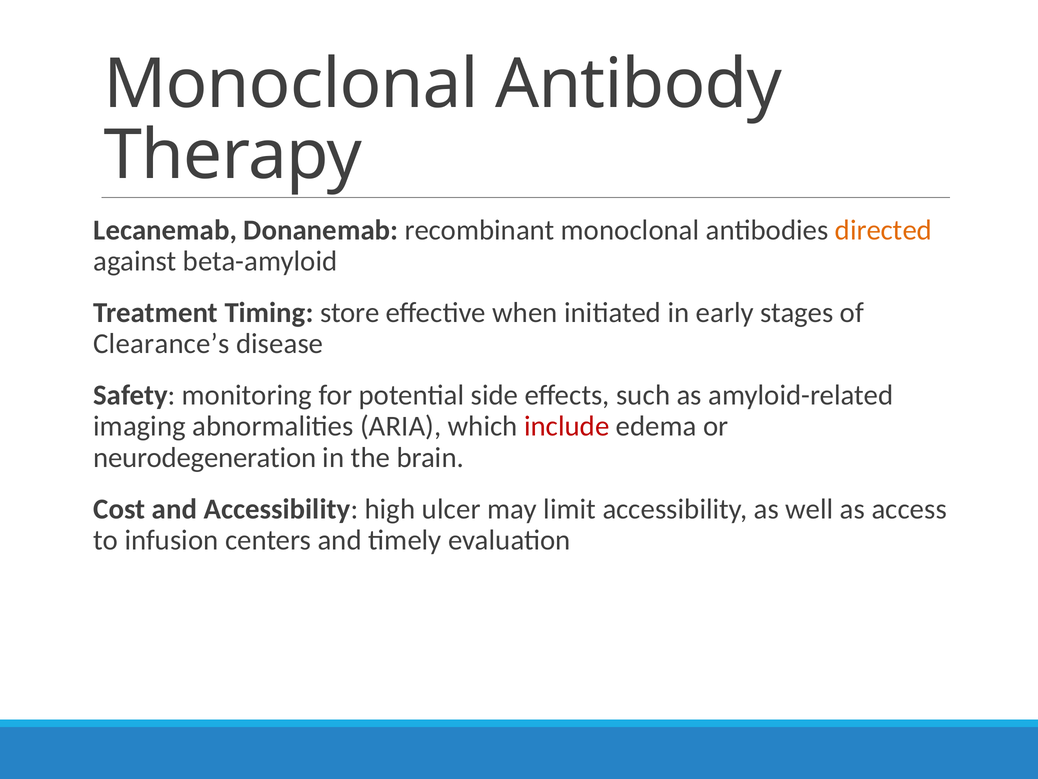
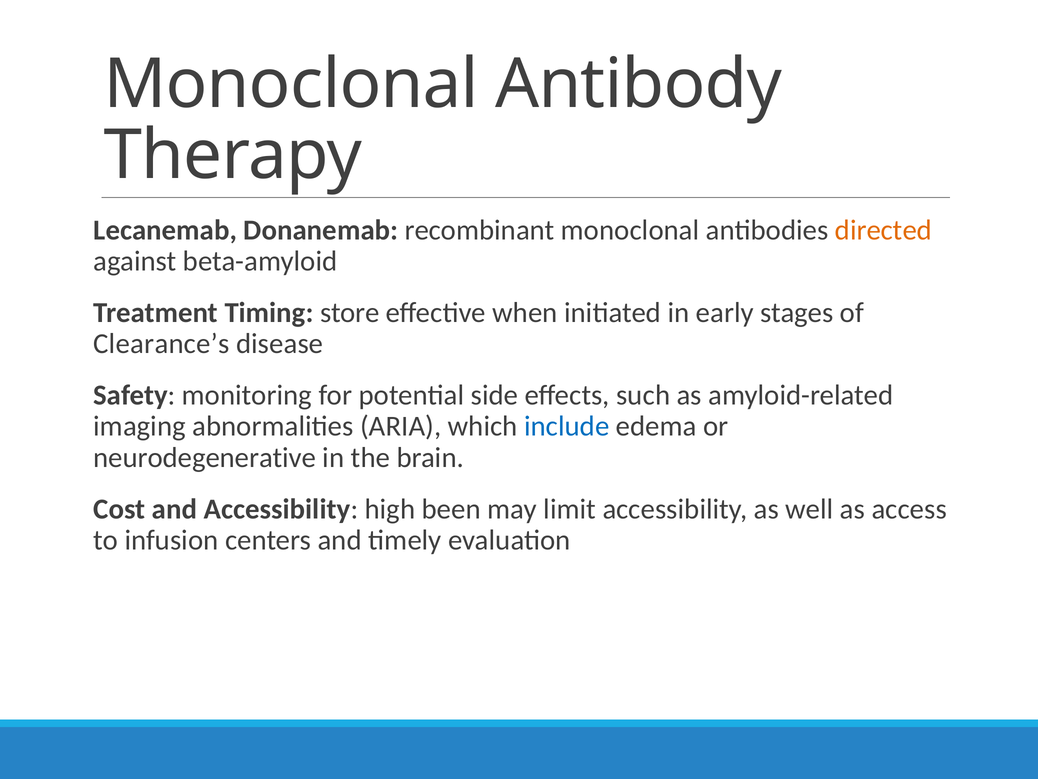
include colour: red -> blue
neurodegeneration: neurodegeneration -> neurodegenerative
ulcer: ulcer -> been
